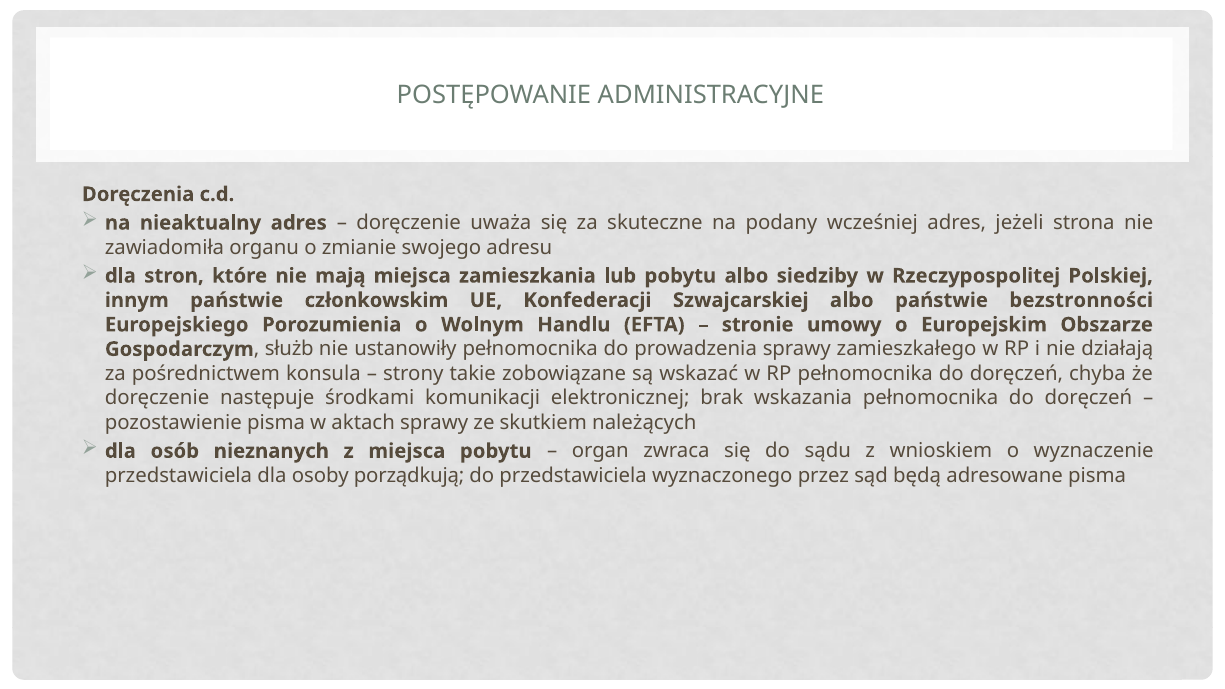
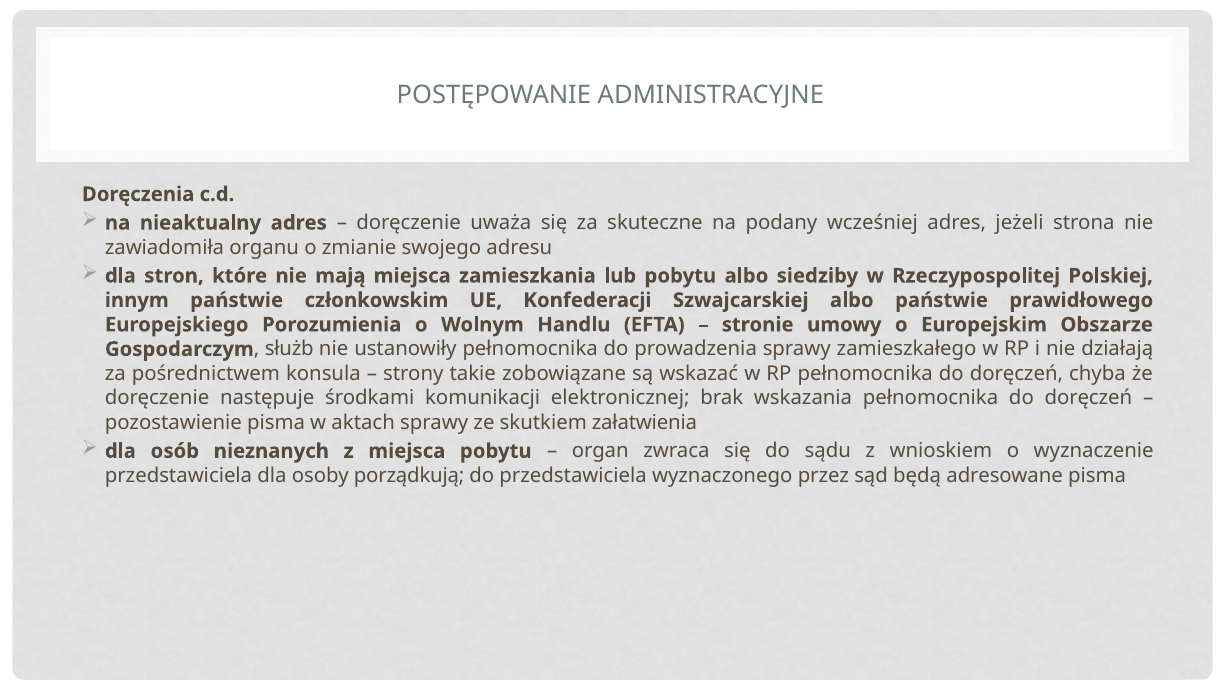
bezstronności: bezstronności -> prawidłowego
należących: należących -> załatwienia
